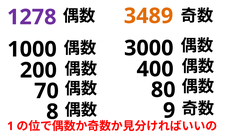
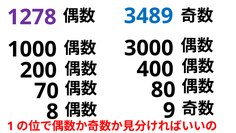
3489 colour: orange -> blue
